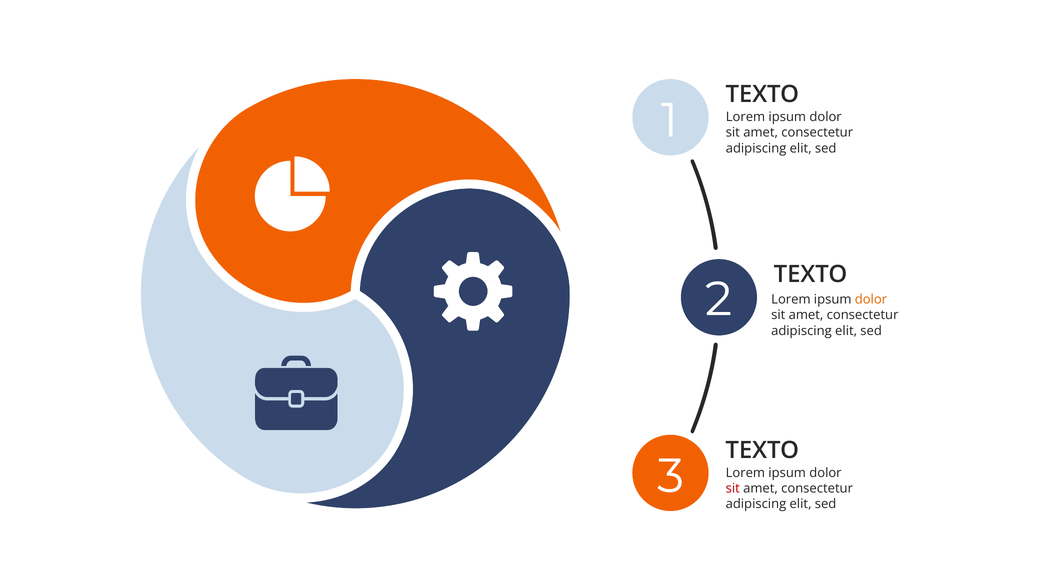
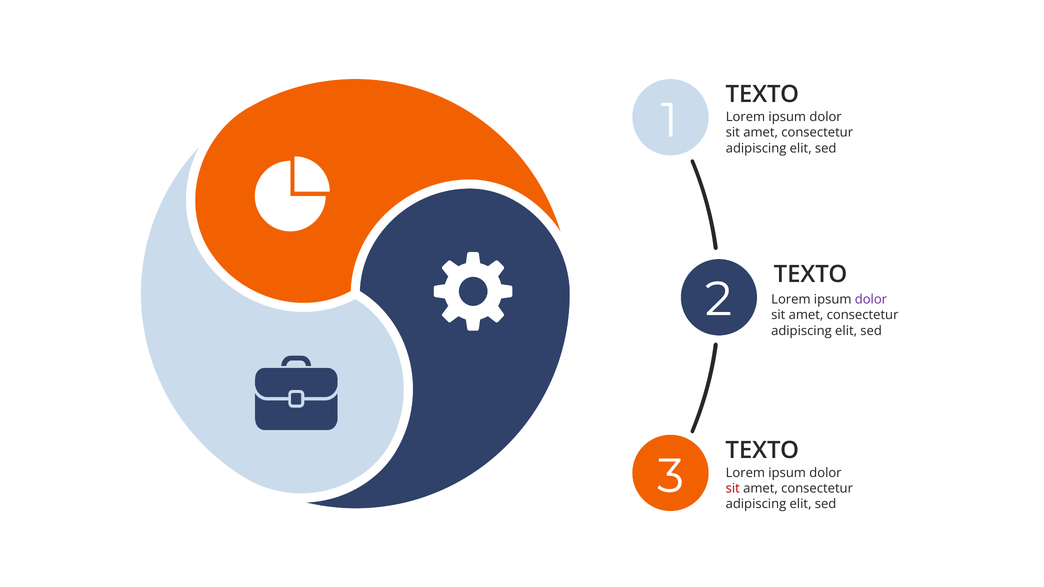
dolor at (871, 300) colour: orange -> purple
